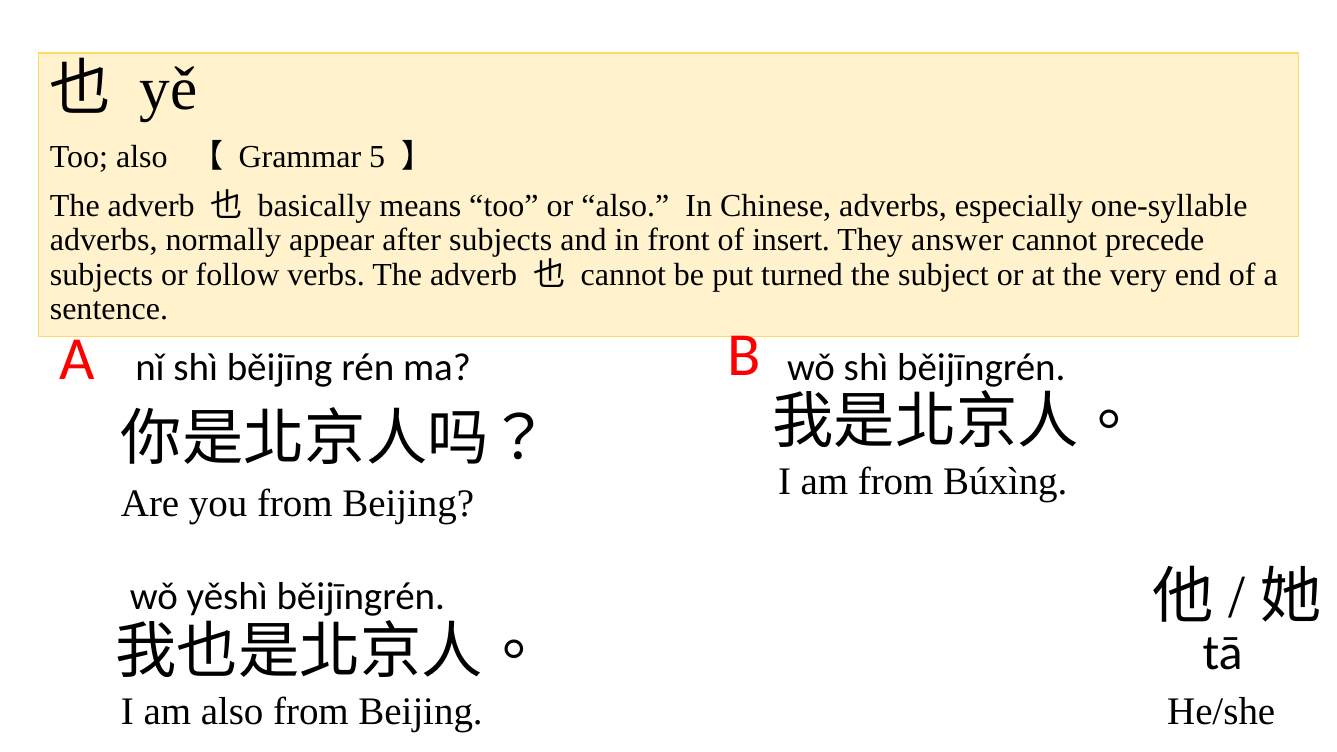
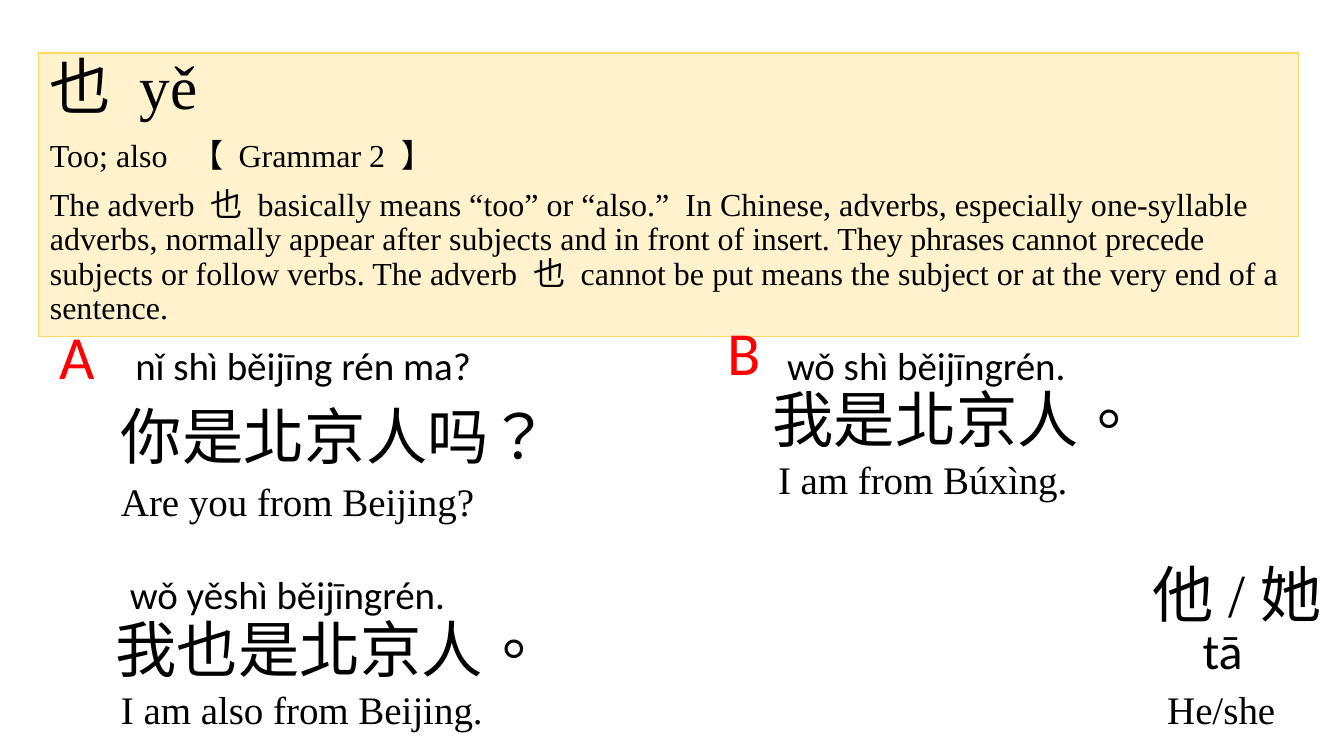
5: 5 -> 2
answer: answer -> phrases
put turned: turned -> means
